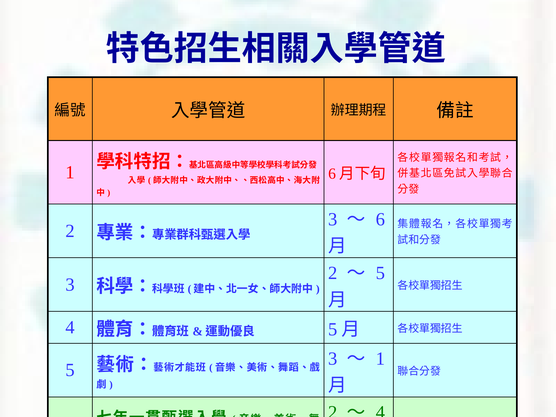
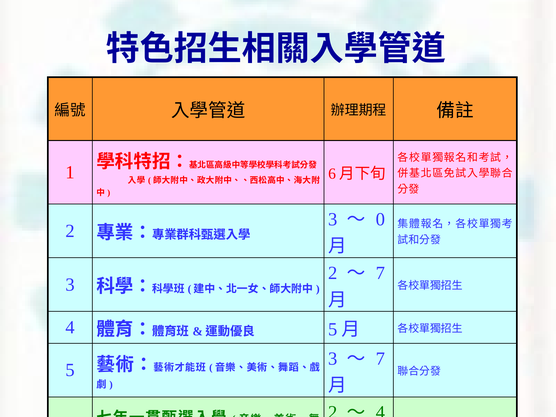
6 at (381, 219): 6 -> 0
5 at (381, 273): 5 -> 7
1 at (381, 359): 1 -> 7
